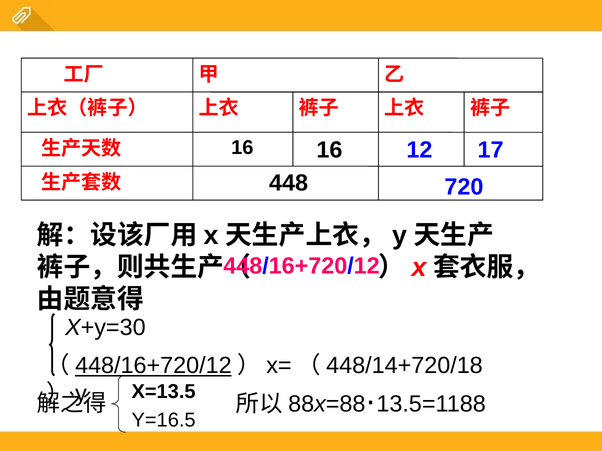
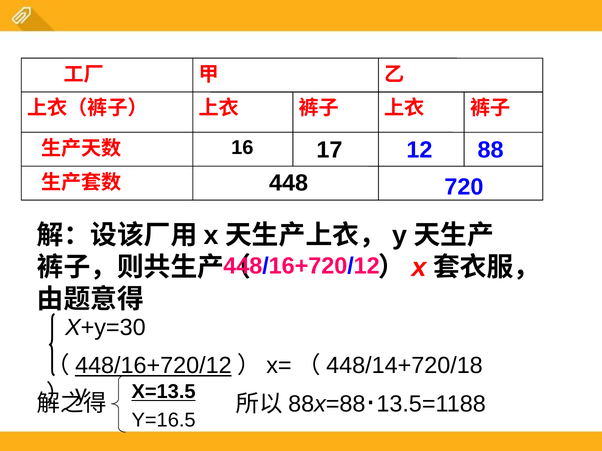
16 16: 16 -> 17
17: 17 -> 88
X=13.5 underline: none -> present
